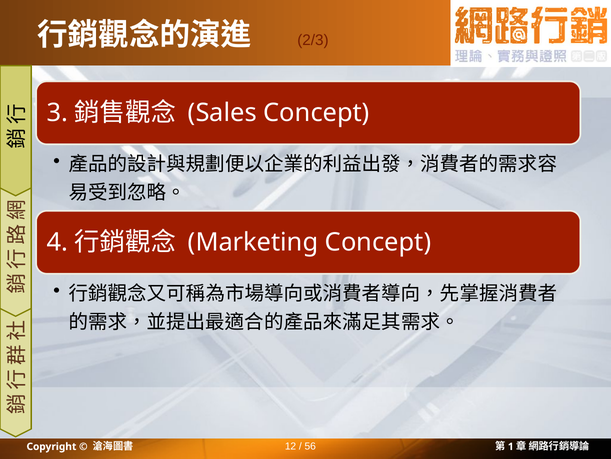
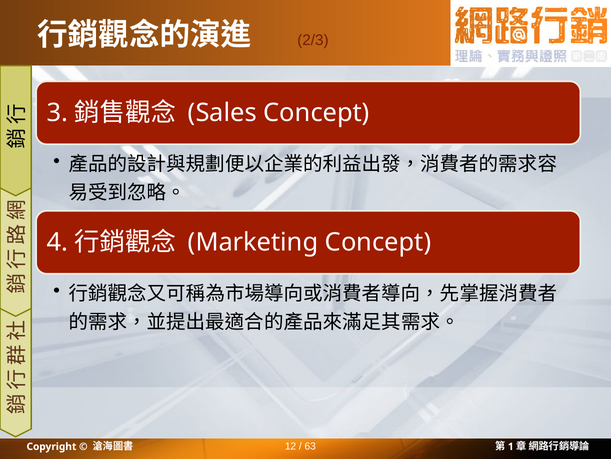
56: 56 -> 63
